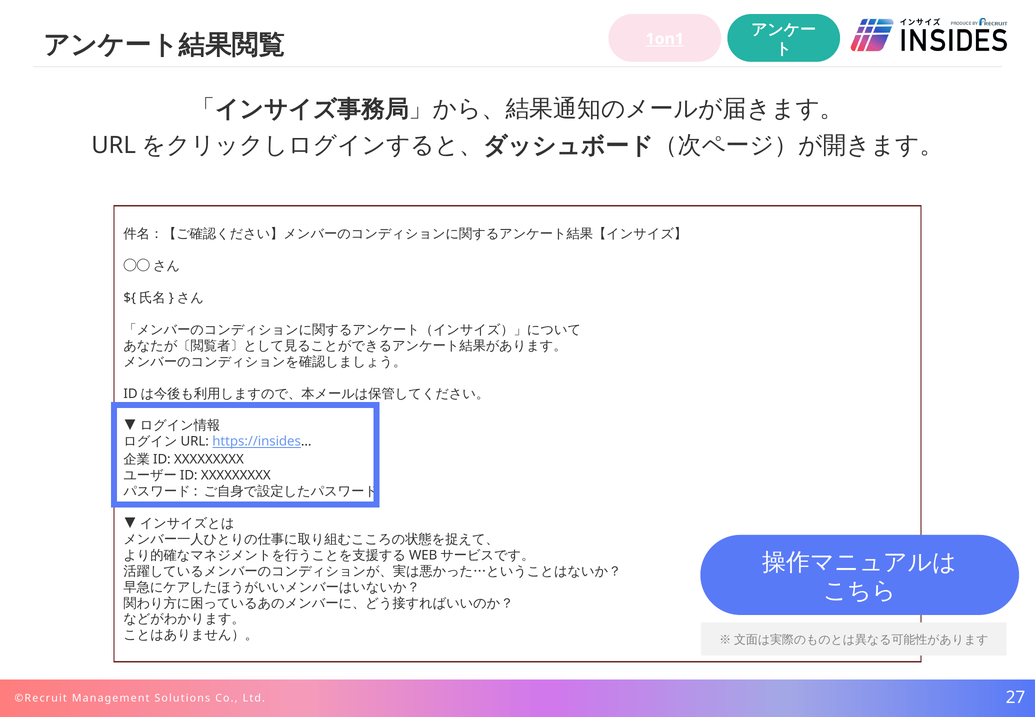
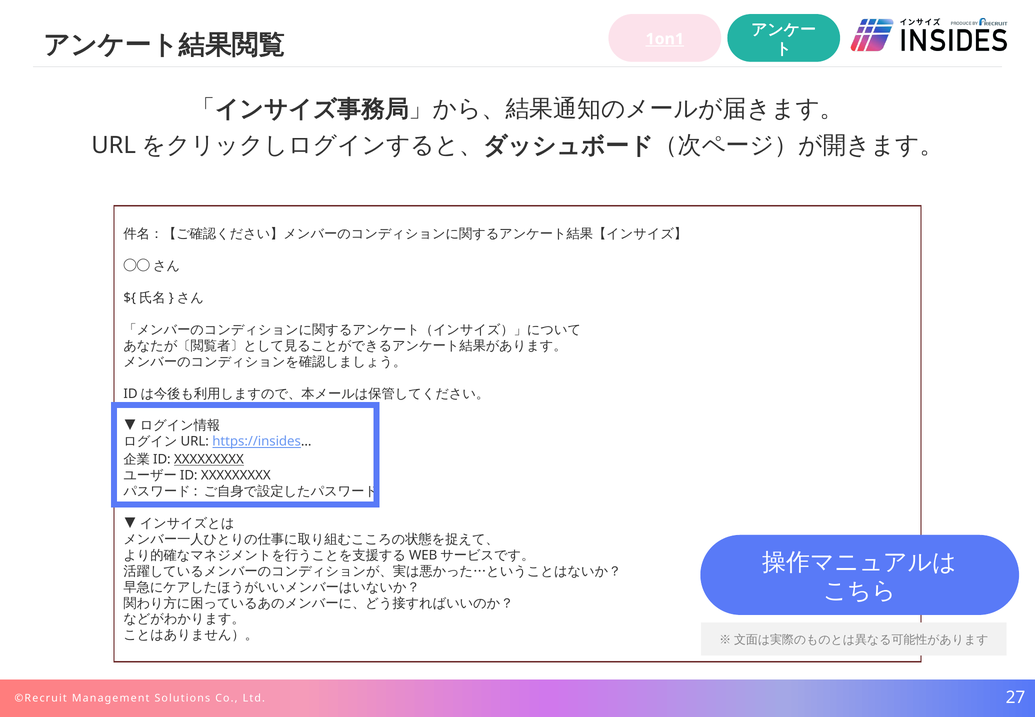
XXXXXXXXX at (209, 459) underline: none -> present
